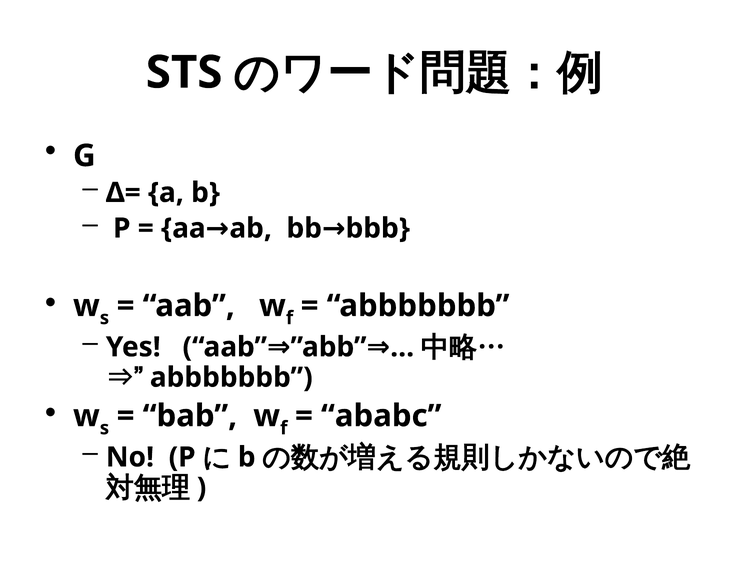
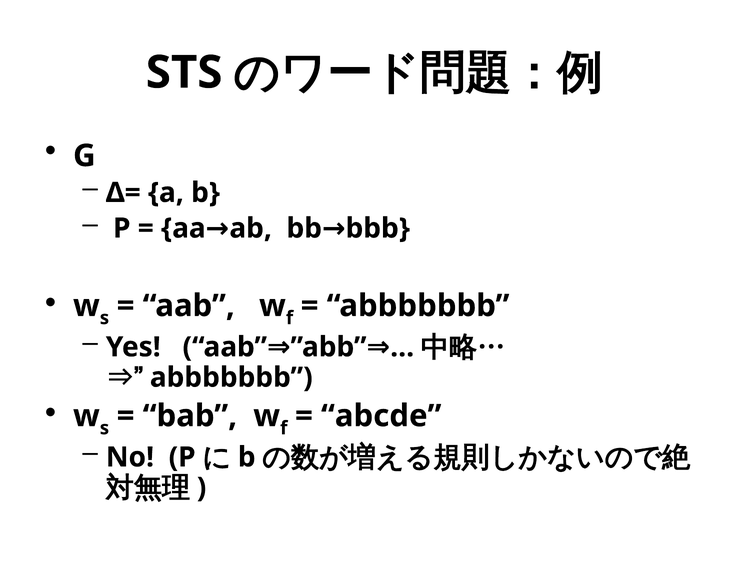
ababc: ababc -> abcde
